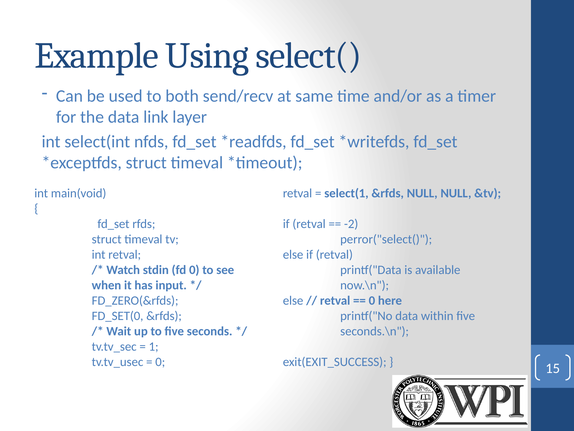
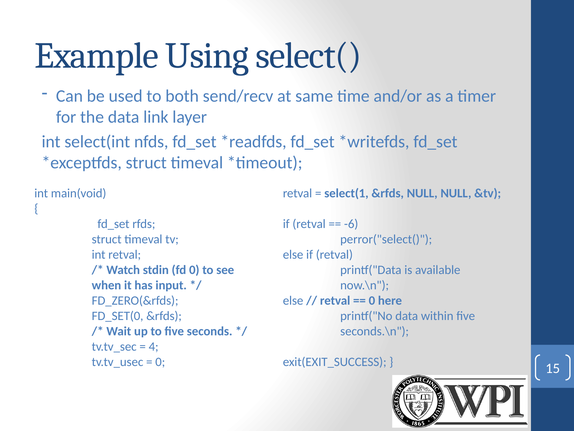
-2: -2 -> -6
1: 1 -> 4
